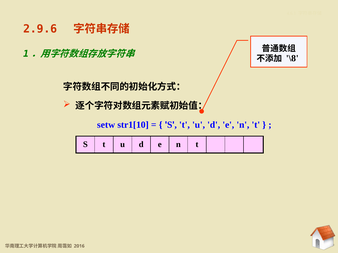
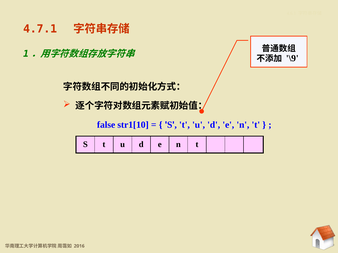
2.9.6: 2.9.6 -> 4.7.1
\8: \8 -> \9
setw: setw -> false
